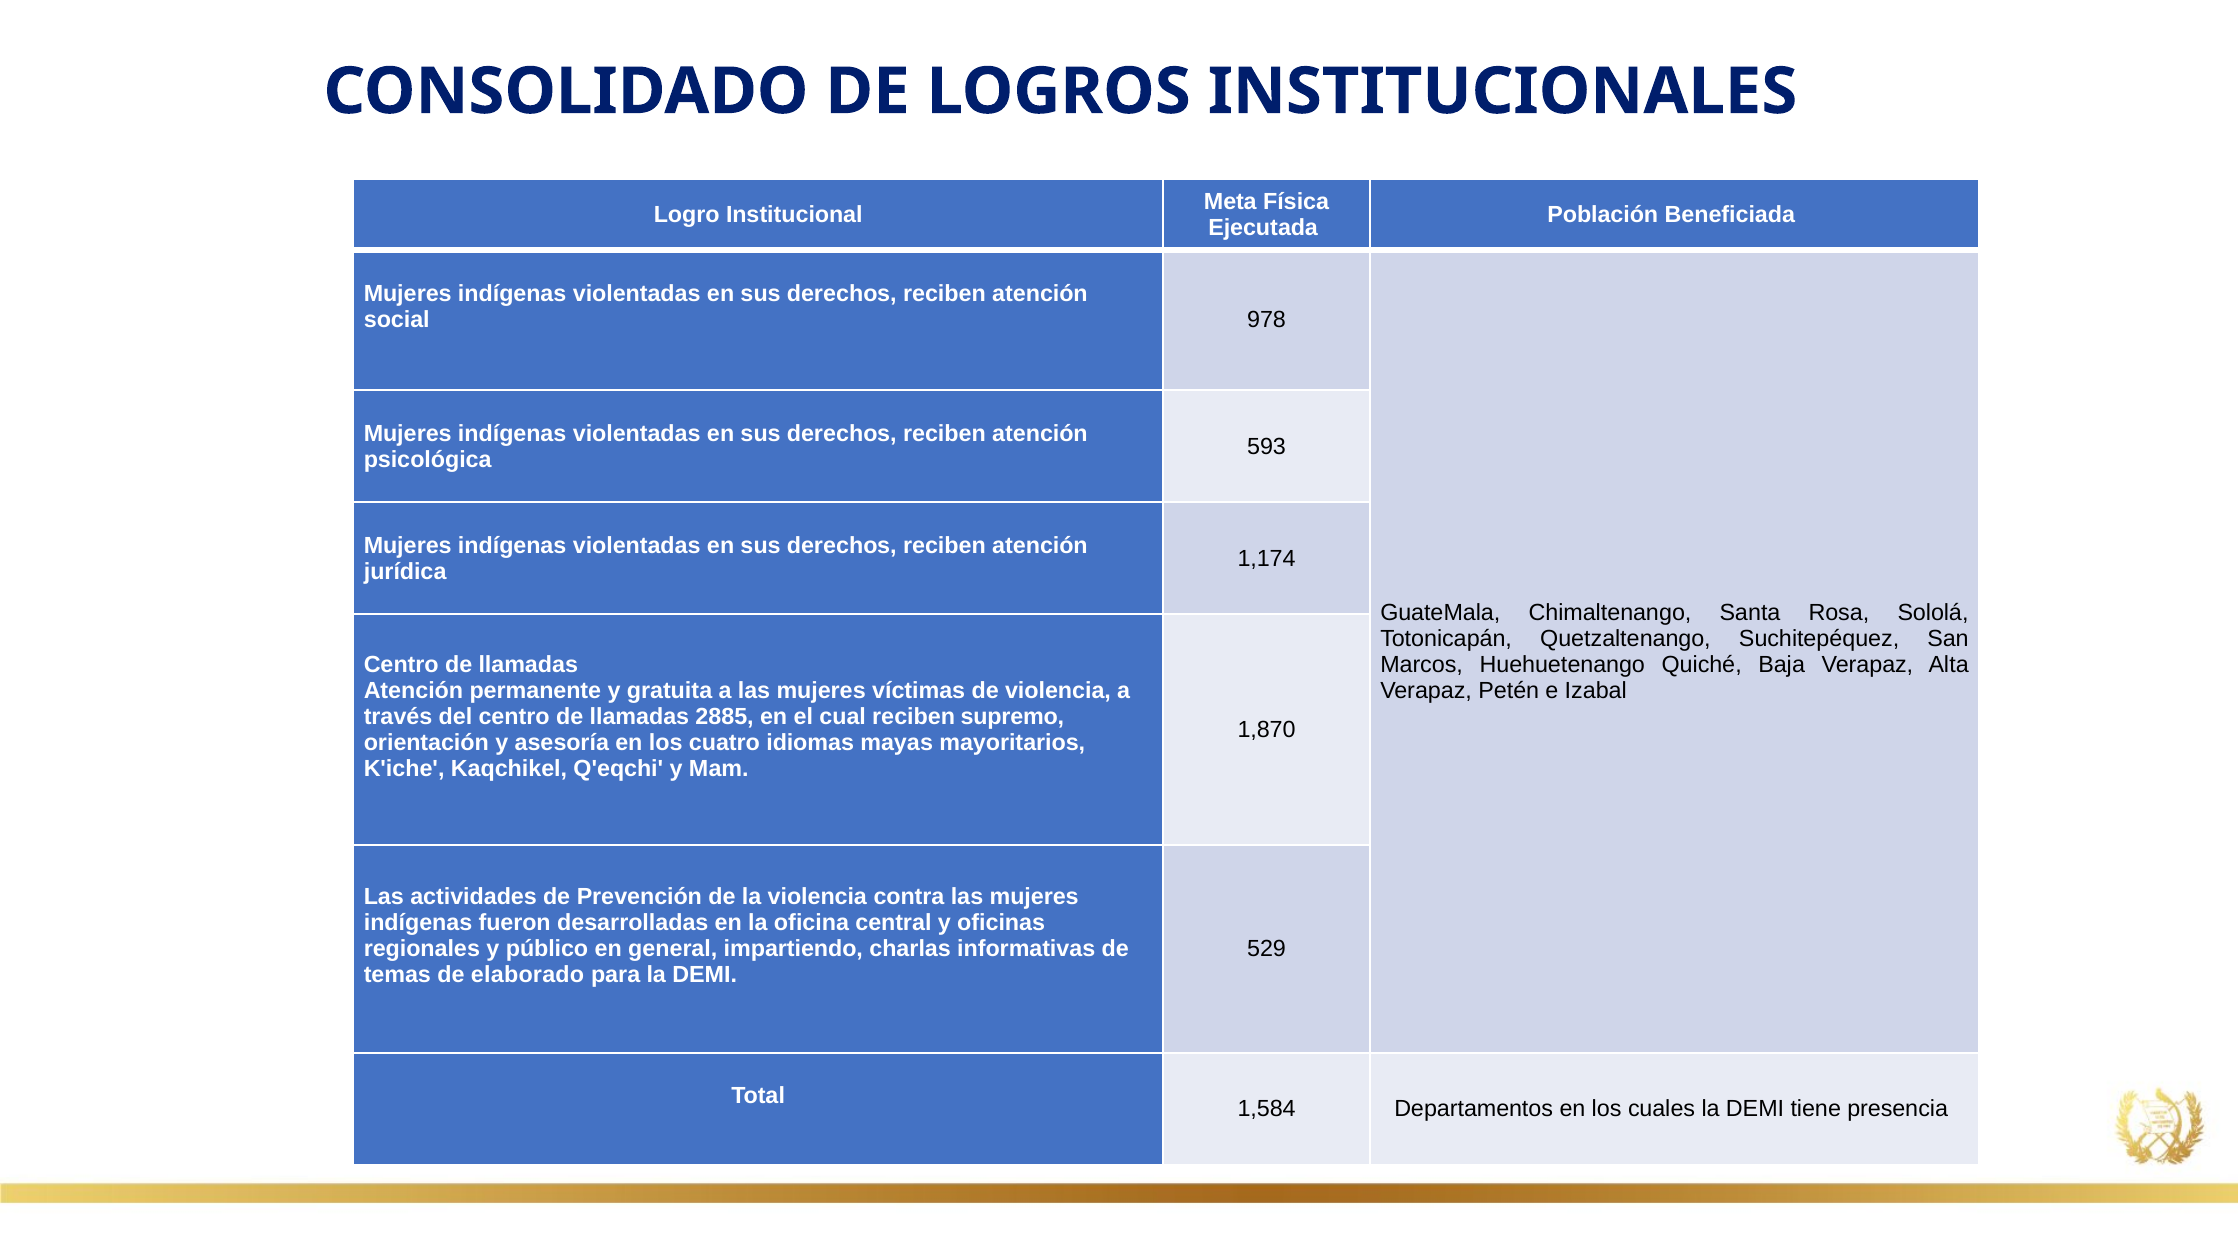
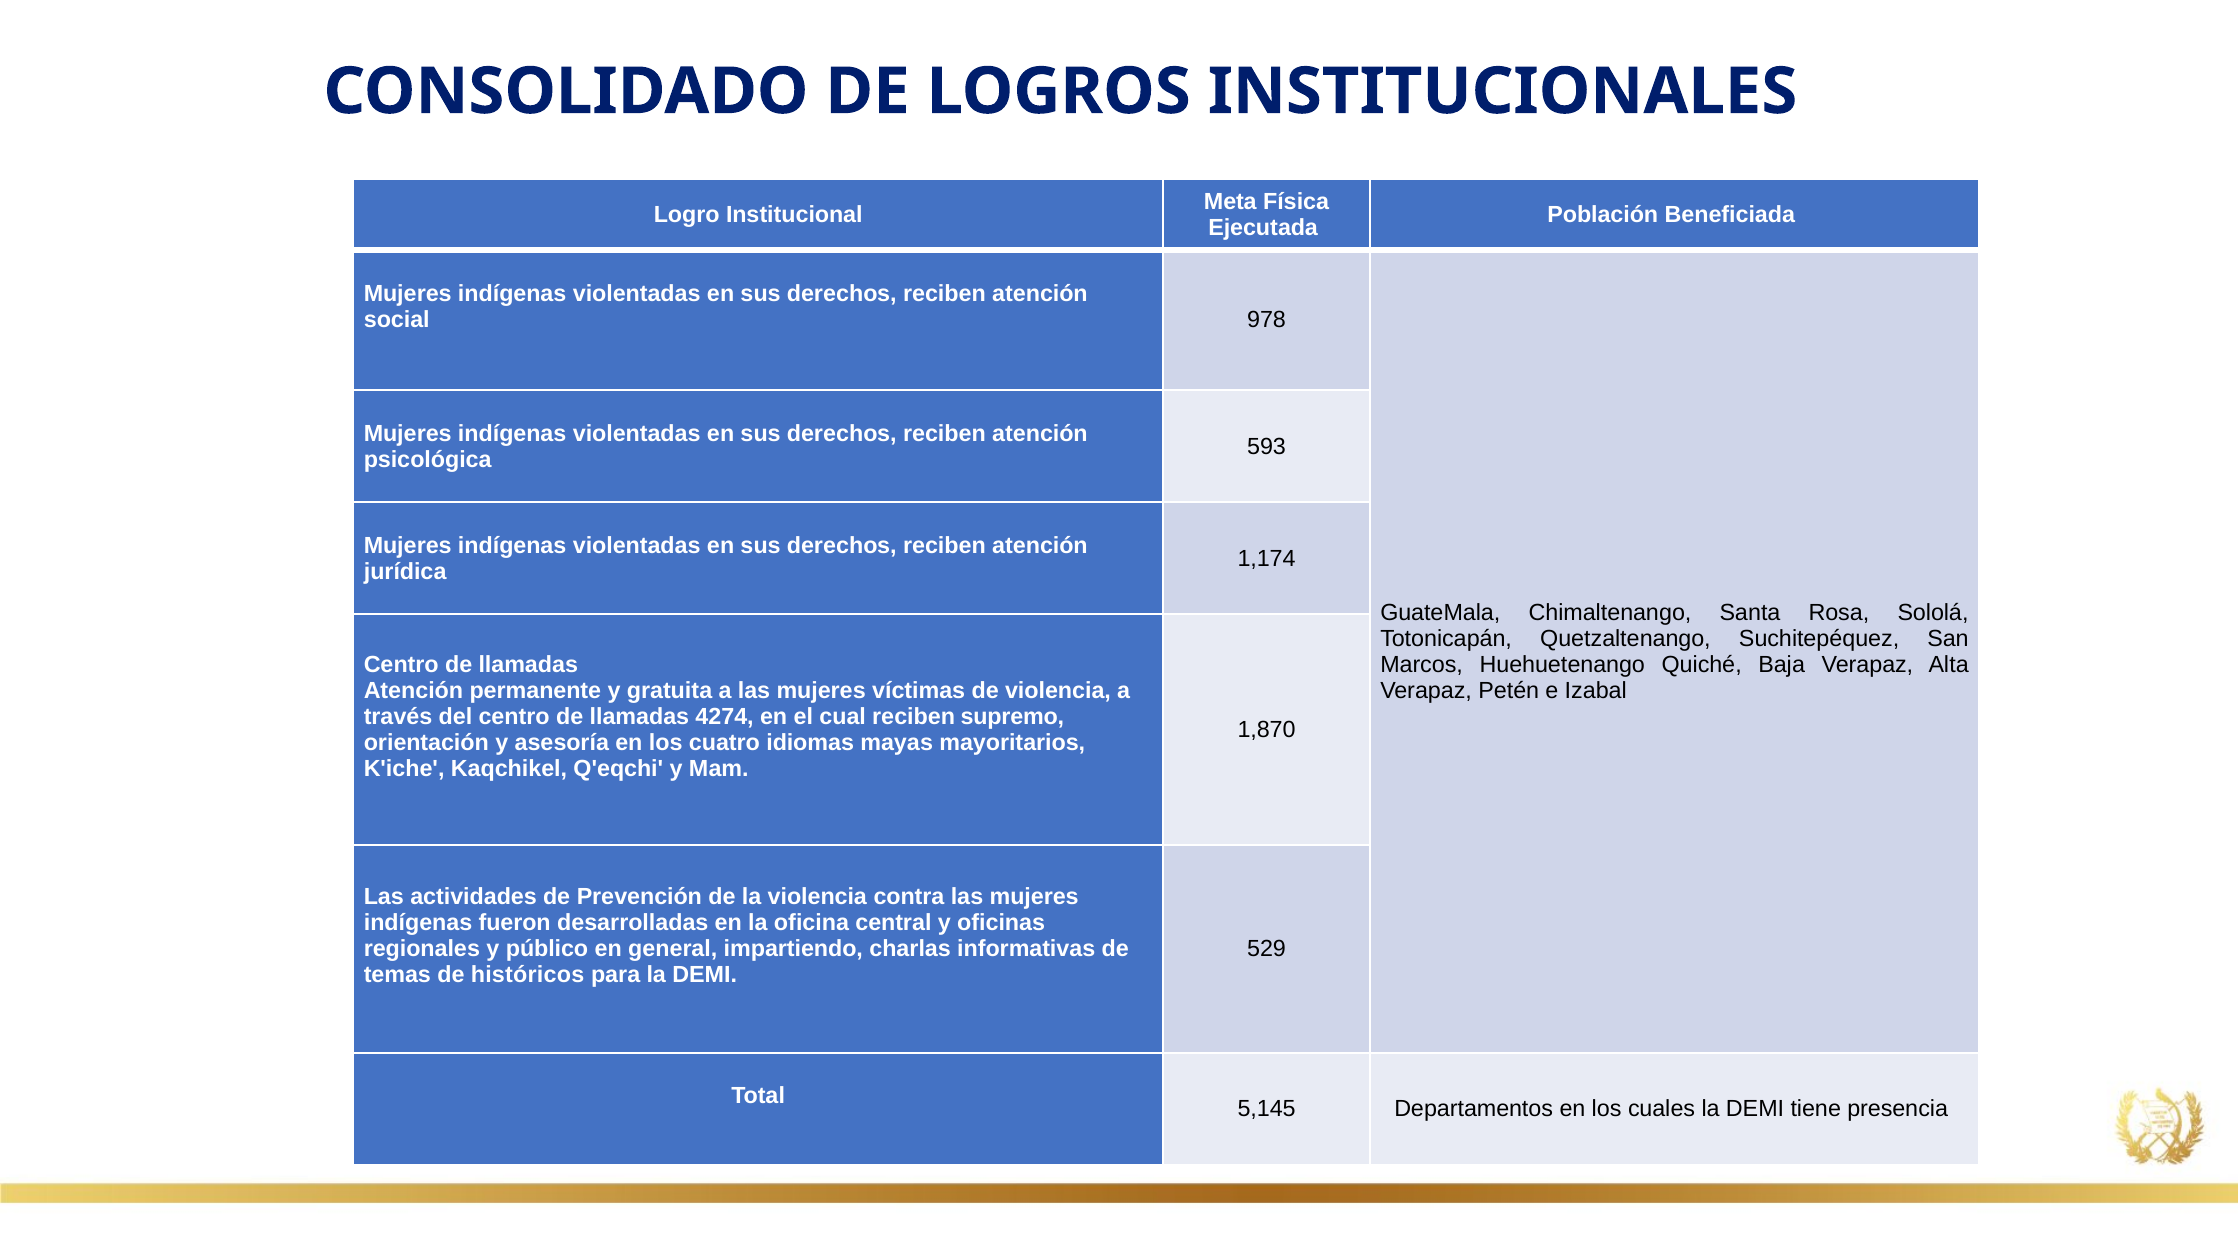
2885: 2885 -> 4274
elaborado: elaborado -> históricos
1,584: 1,584 -> 5,145
